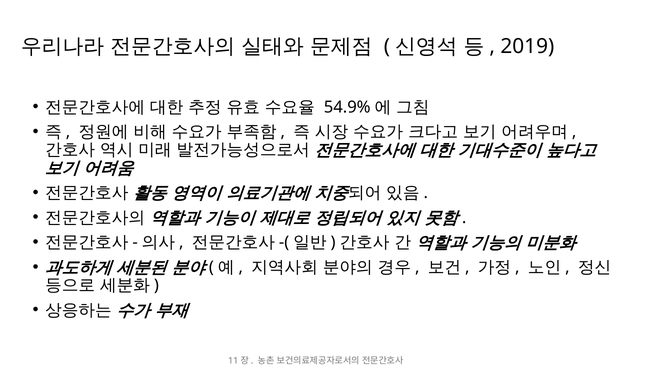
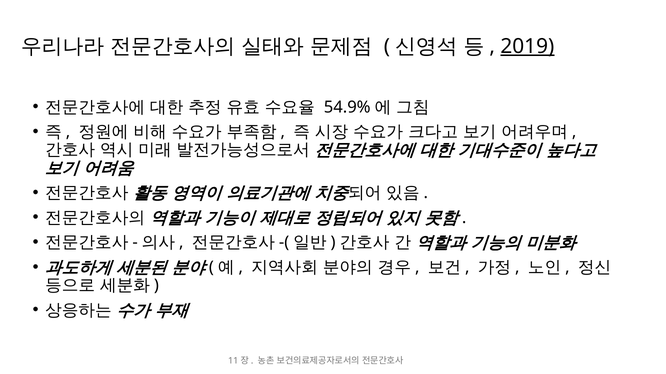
2019 underline: none -> present
